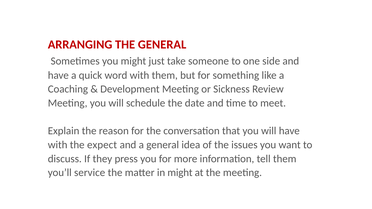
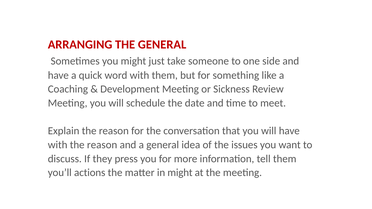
with the expect: expect -> reason
service: service -> actions
